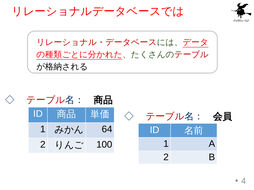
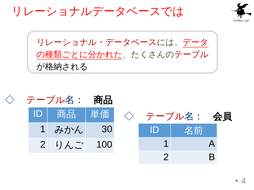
64: 64 -> 30
